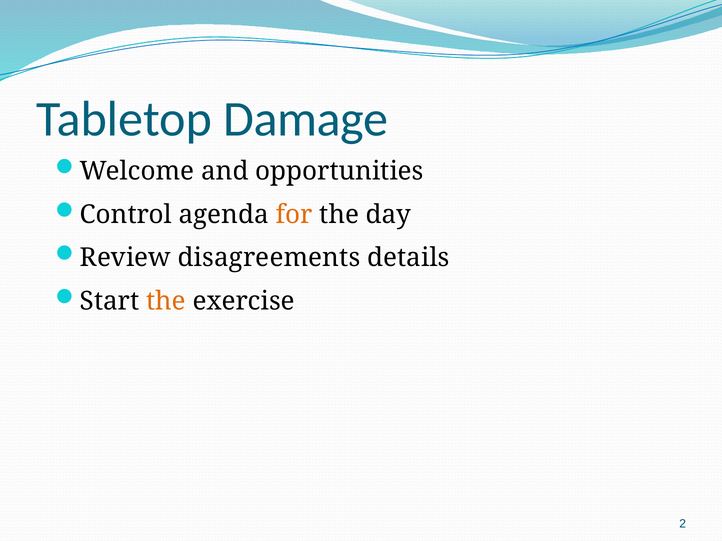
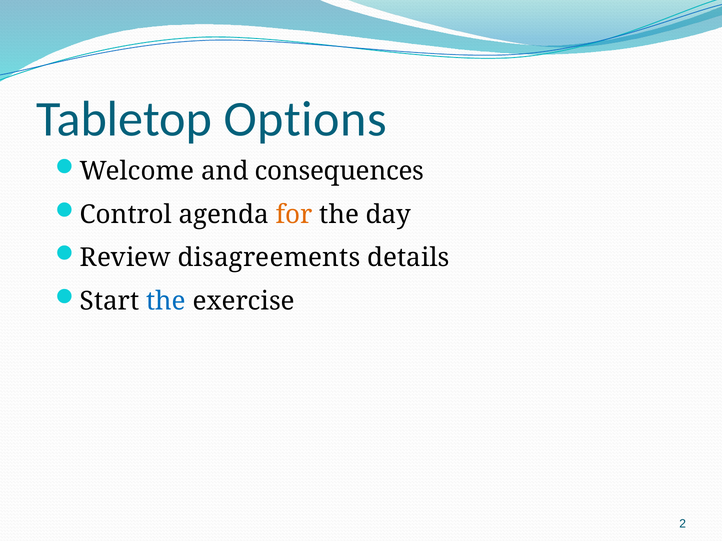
Damage: Damage -> Options
opportunities: opportunities -> consequences
the at (166, 301) colour: orange -> blue
